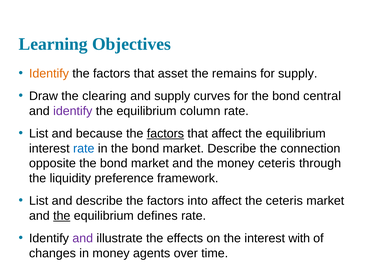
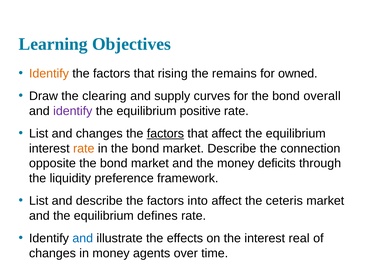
asset: asset -> rising
for supply: supply -> owned
central: central -> overall
column: column -> positive
and because: because -> changes
rate at (84, 148) colour: blue -> orange
money ceteris: ceteris -> deficits
the at (62, 216) underline: present -> none
and at (83, 238) colour: purple -> blue
with: with -> real
